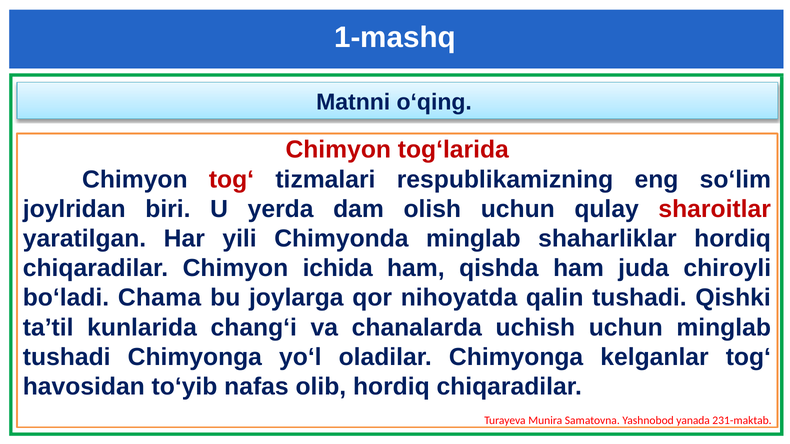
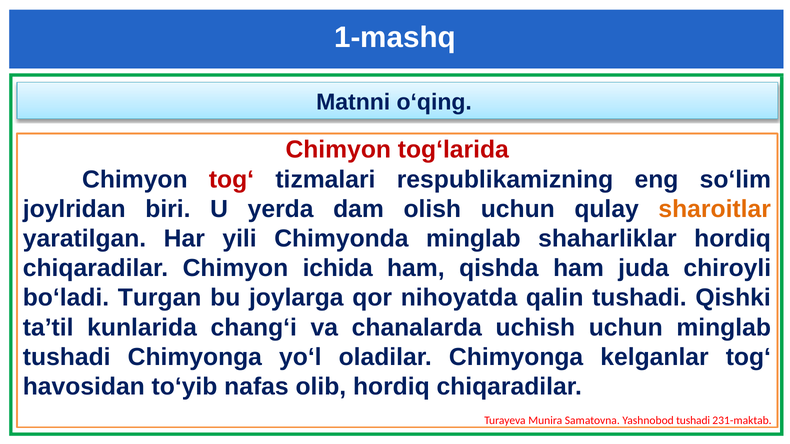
sharoitlar colour: red -> orange
Chama: Chama -> Turgan
Yashnobod yanada: yanada -> tushadi
